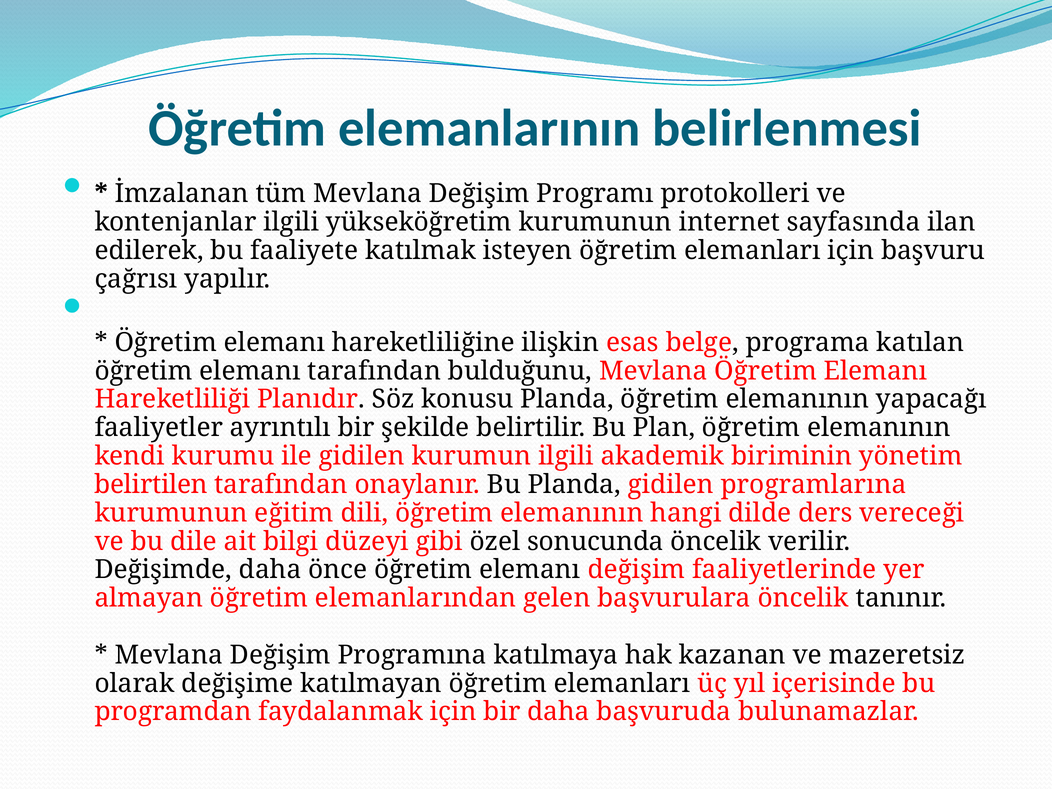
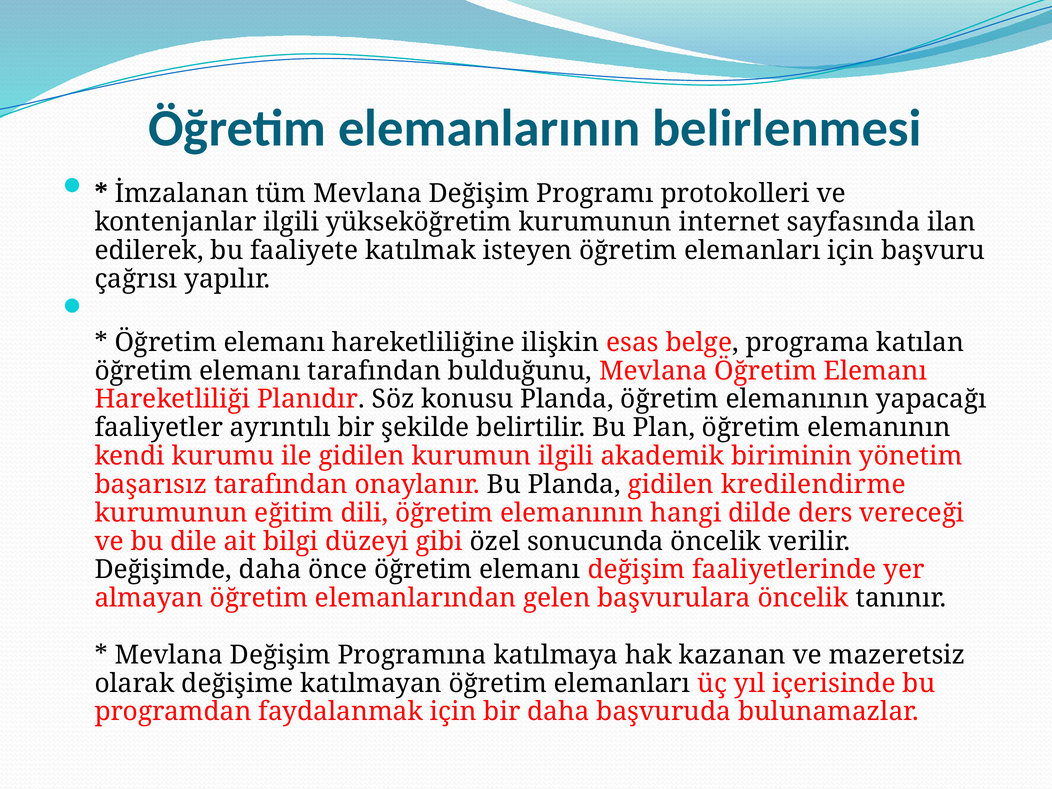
belirtilen: belirtilen -> başarısız
programlarına: programlarına -> kredilendirme
